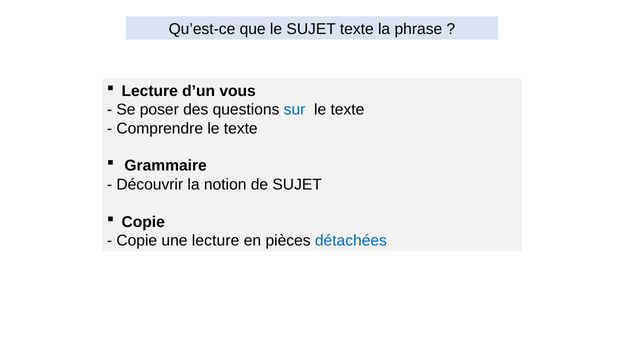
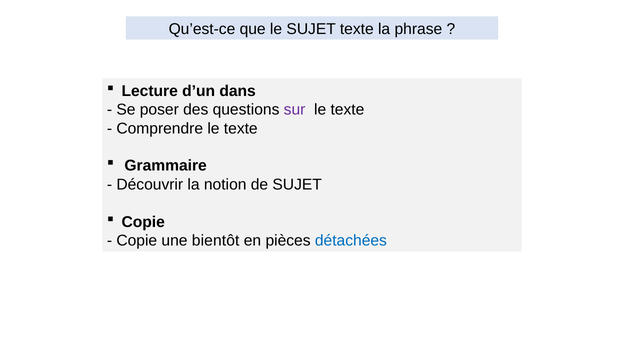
vous: vous -> dans
sur colour: blue -> purple
une lecture: lecture -> bientôt
